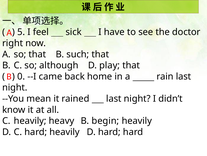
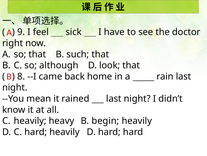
5: 5 -> 9
play: play -> look
0: 0 -> 8
